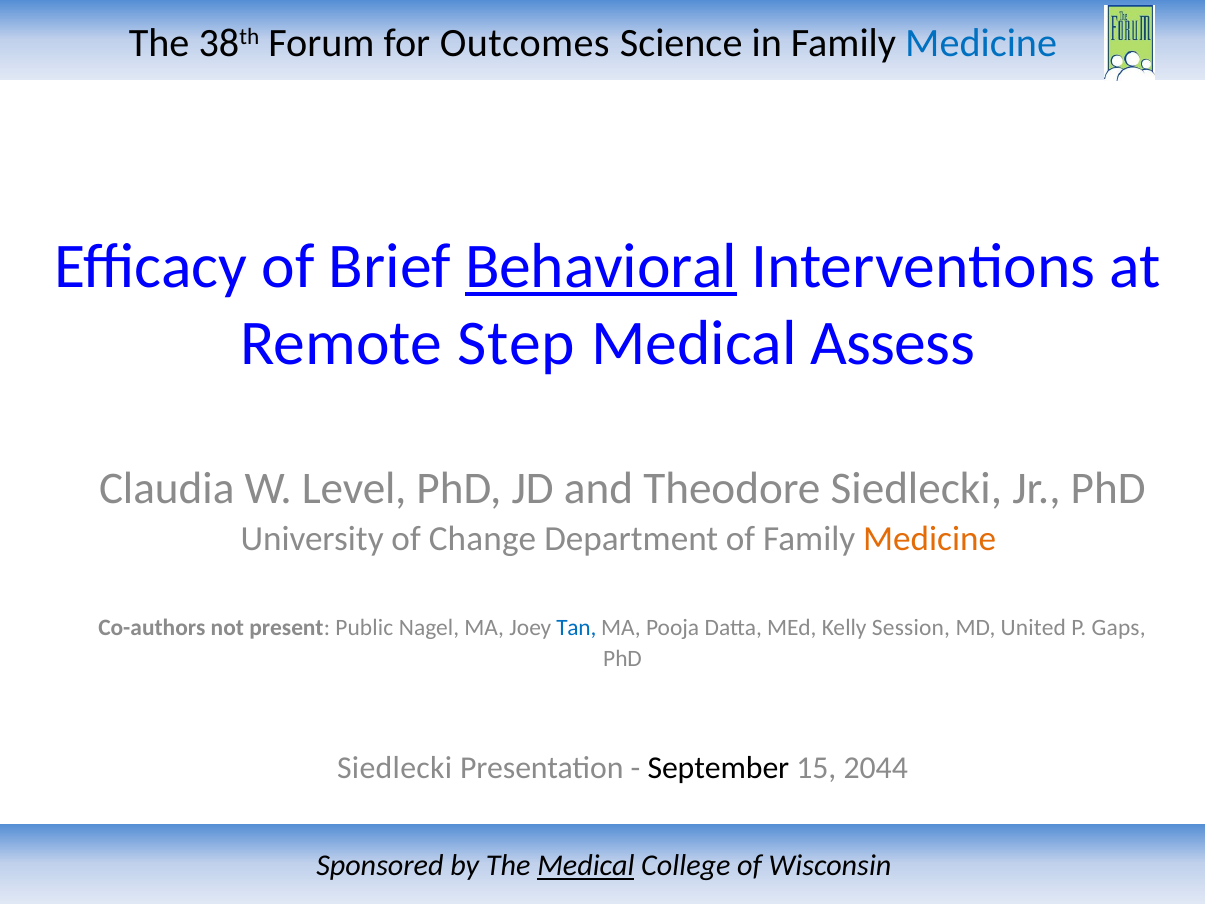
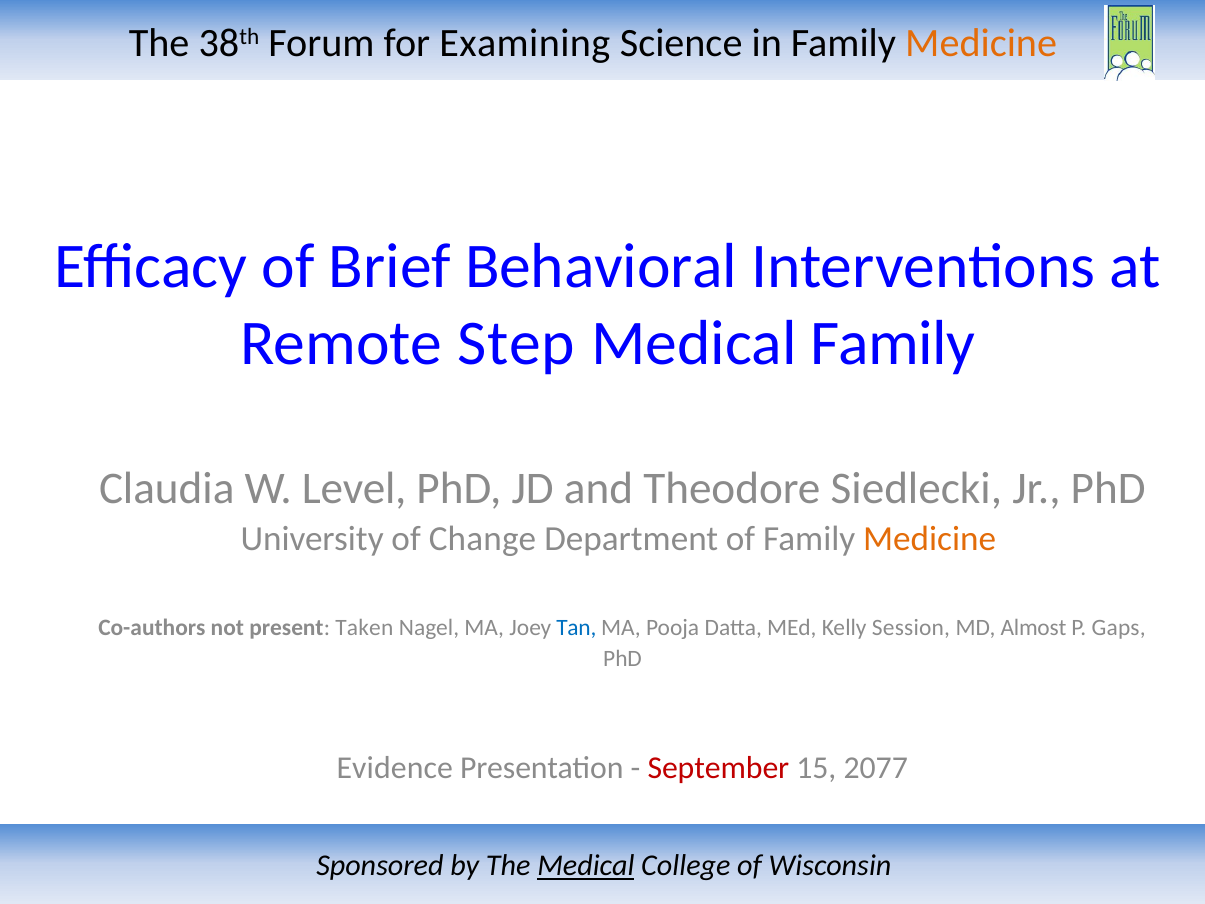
Outcomes: Outcomes -> Examining
Medicine at (981, 43) colour: blue -> orange
Behavioral underline: present -> none
Medical Assess: Assess -> Family
Public: Public -> Taken
United: United -> Almost
Siedlecki at (395, 768): Siedlecki -> Evidence
September colour: black -> red
2044: 2044 -> 2077
